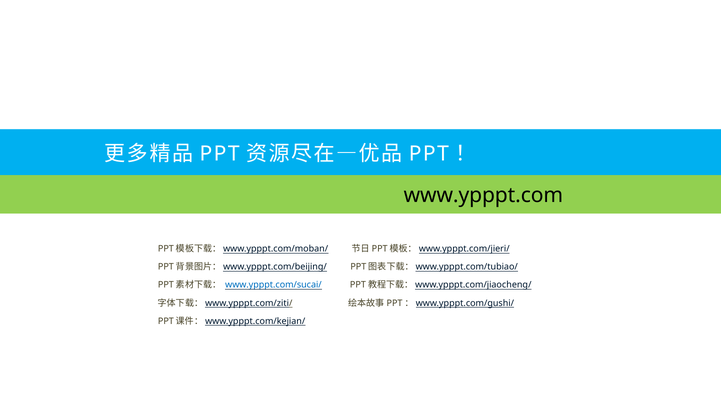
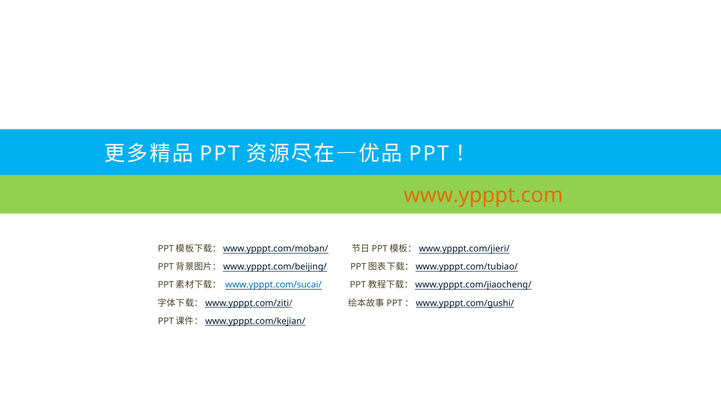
www.ypppt.com colour: black -> orange
